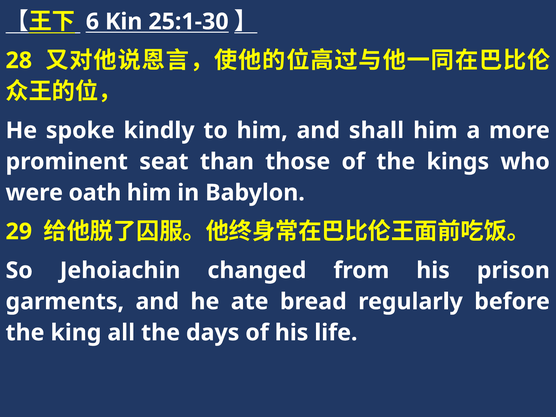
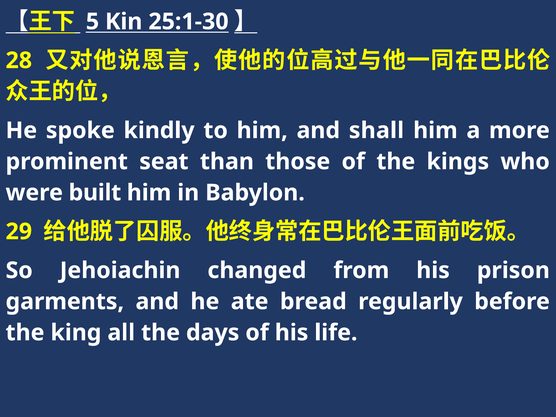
6: 6 -> 5
oath: oath -> built
